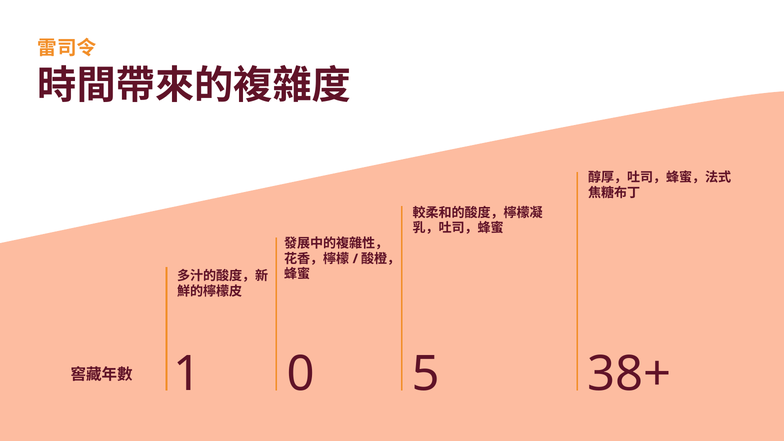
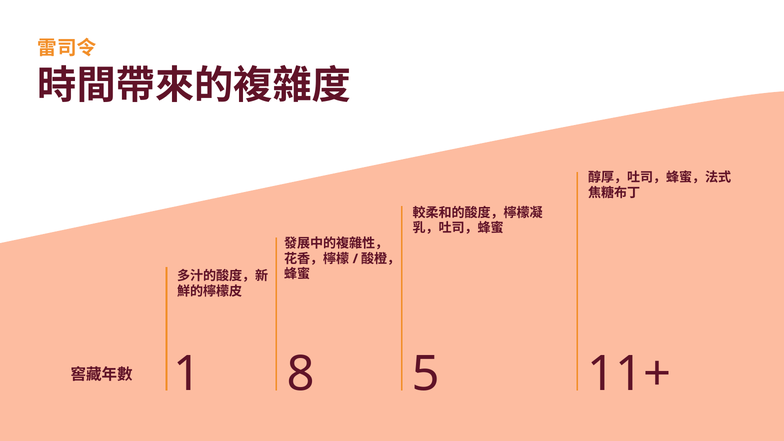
0: 0 -> 8
38+: 38+ -> 11+
